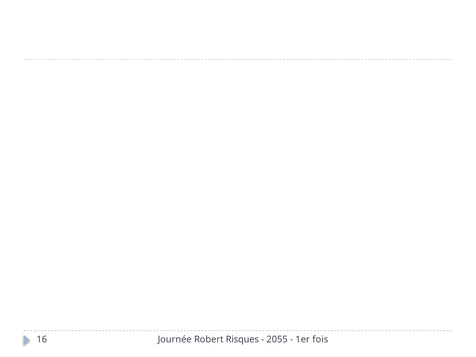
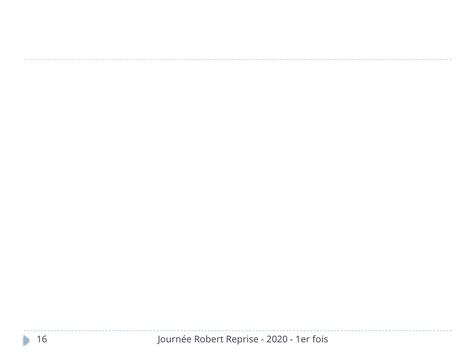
Risques: Risques -> Reprise
2055: 2055 -> 2020
